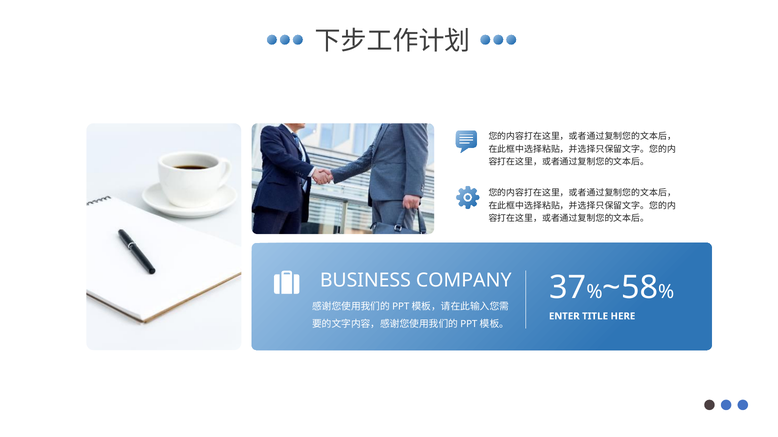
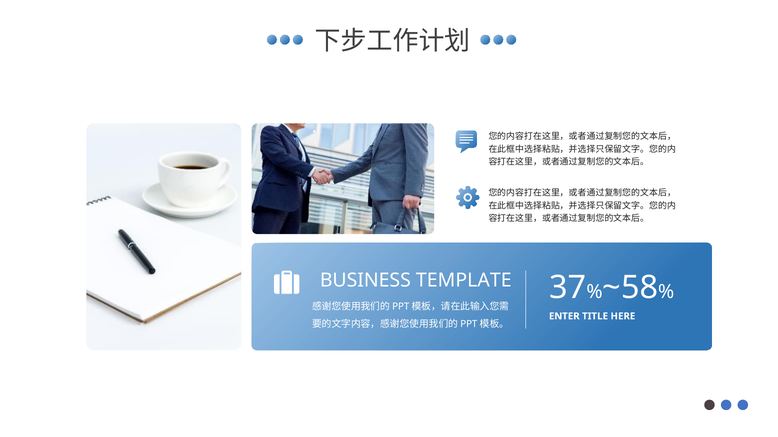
COMPANY: COMPANY -> TEMPLATE
